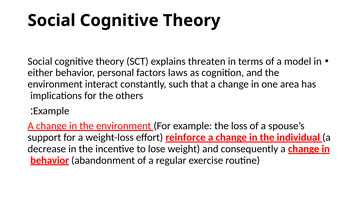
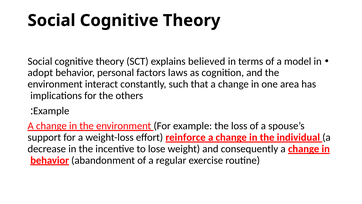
threaten: threaten -> believed
either: either -> adopt
